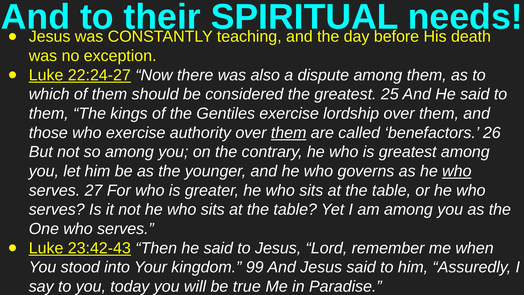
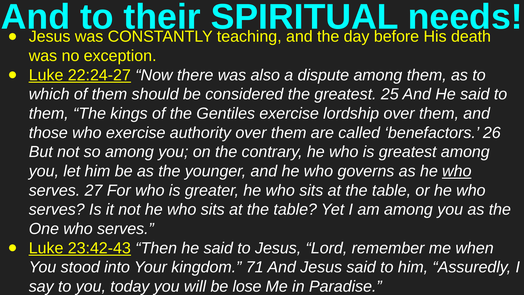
them at (289, 133) underline: present -> none
99: 99 -> 71
true: true -> lose
